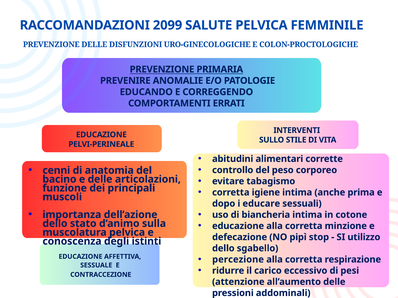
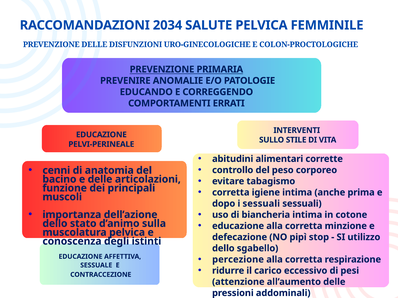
2099: 2099 -> 2034
i educare: educare -> sessuali
